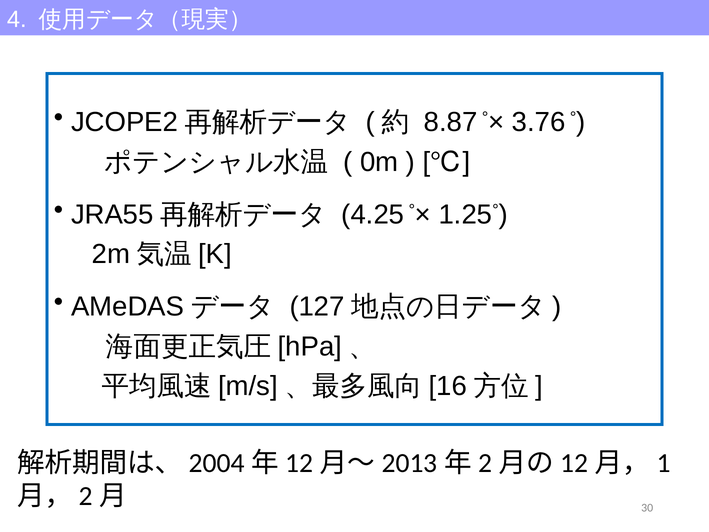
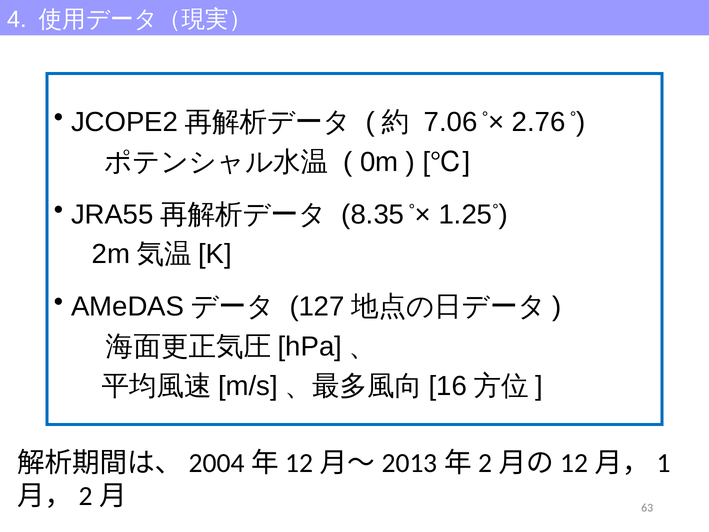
8.87: 8.87 -> 7.06
3.76: 3.76 -> 2.76
4.25: 4.25 -> 8.35
30: 30 -> 63
